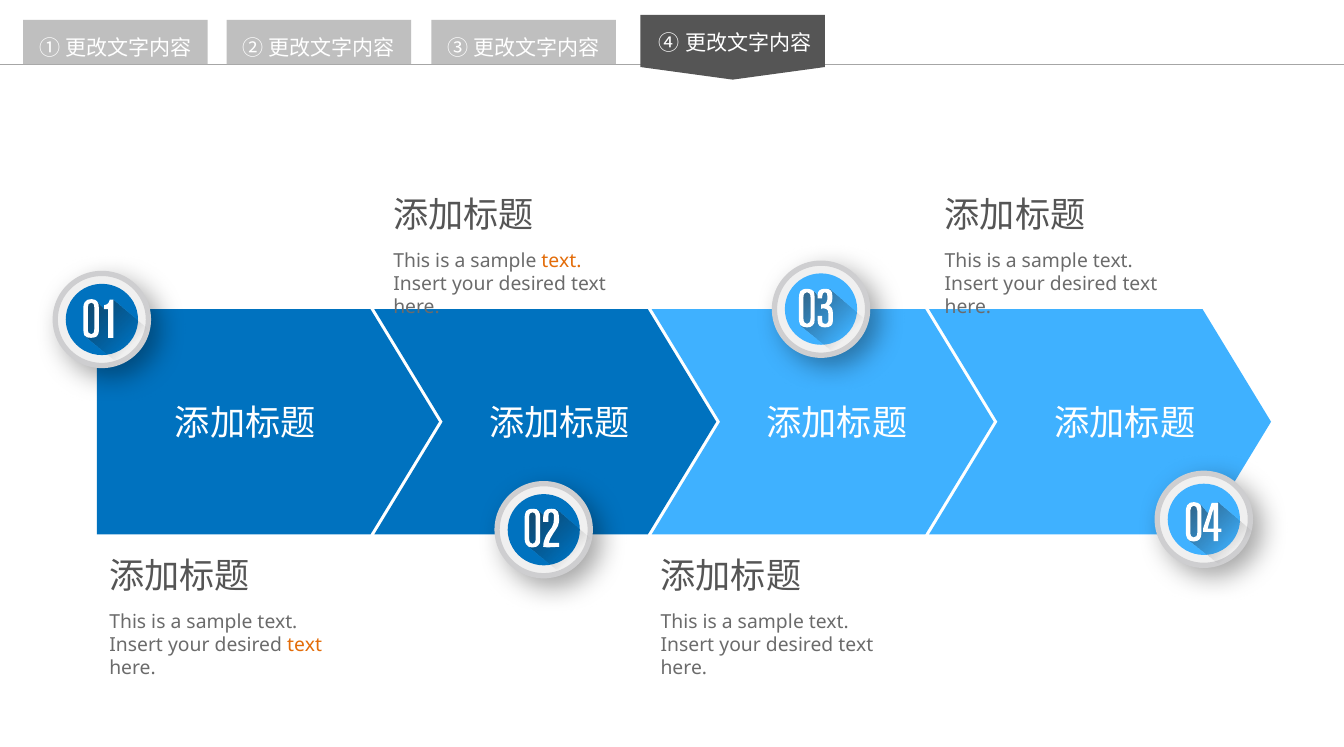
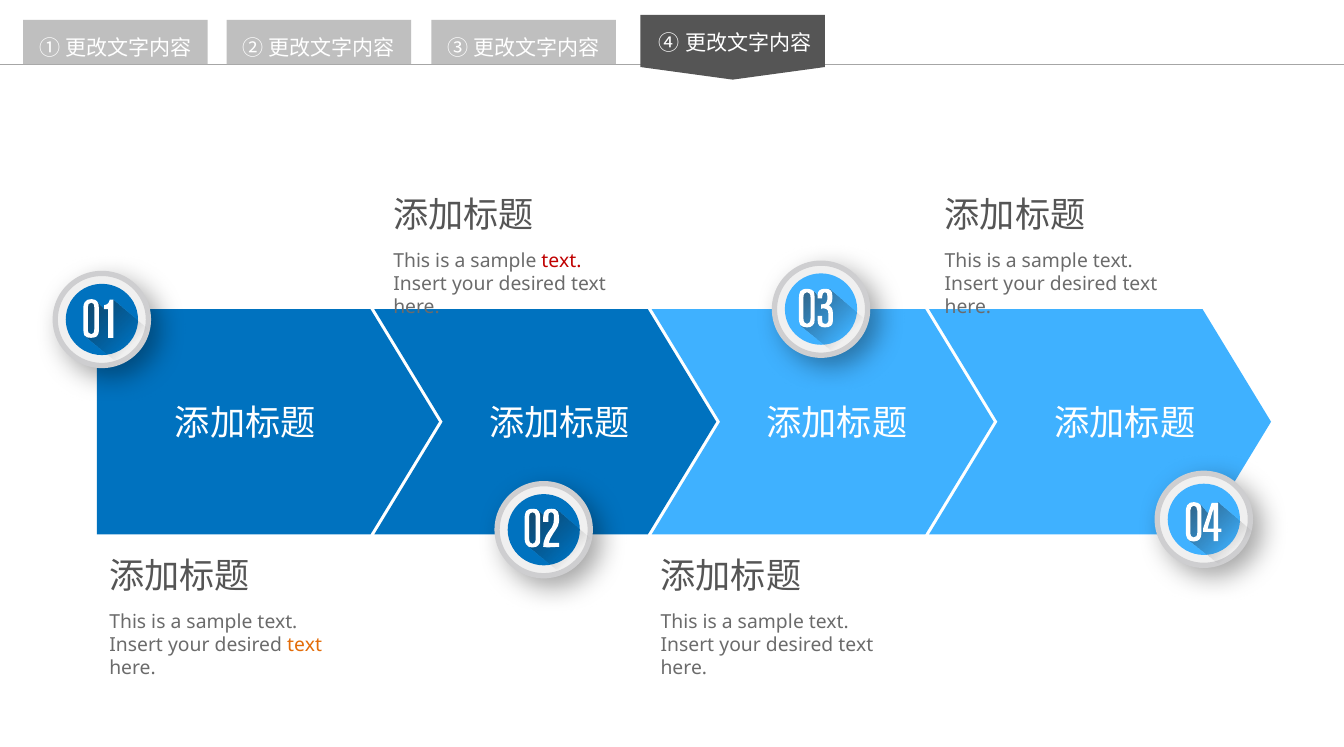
text at (561, 261) colour: orange -> red
